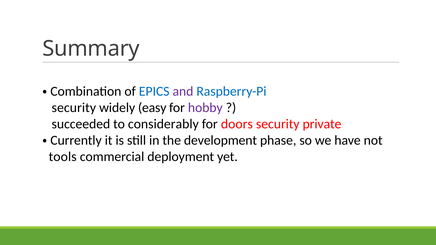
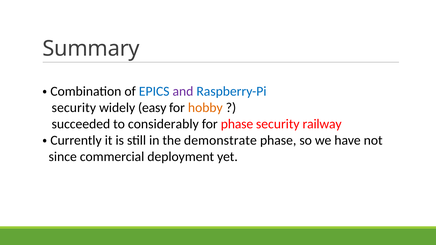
hobby colour: purple -> orange
for doors: doors -> phase
private: private -> railway
development: development -> demonstrate
tools: tools -> since
